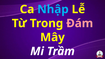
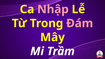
Nhập colour: light blue -> pink
